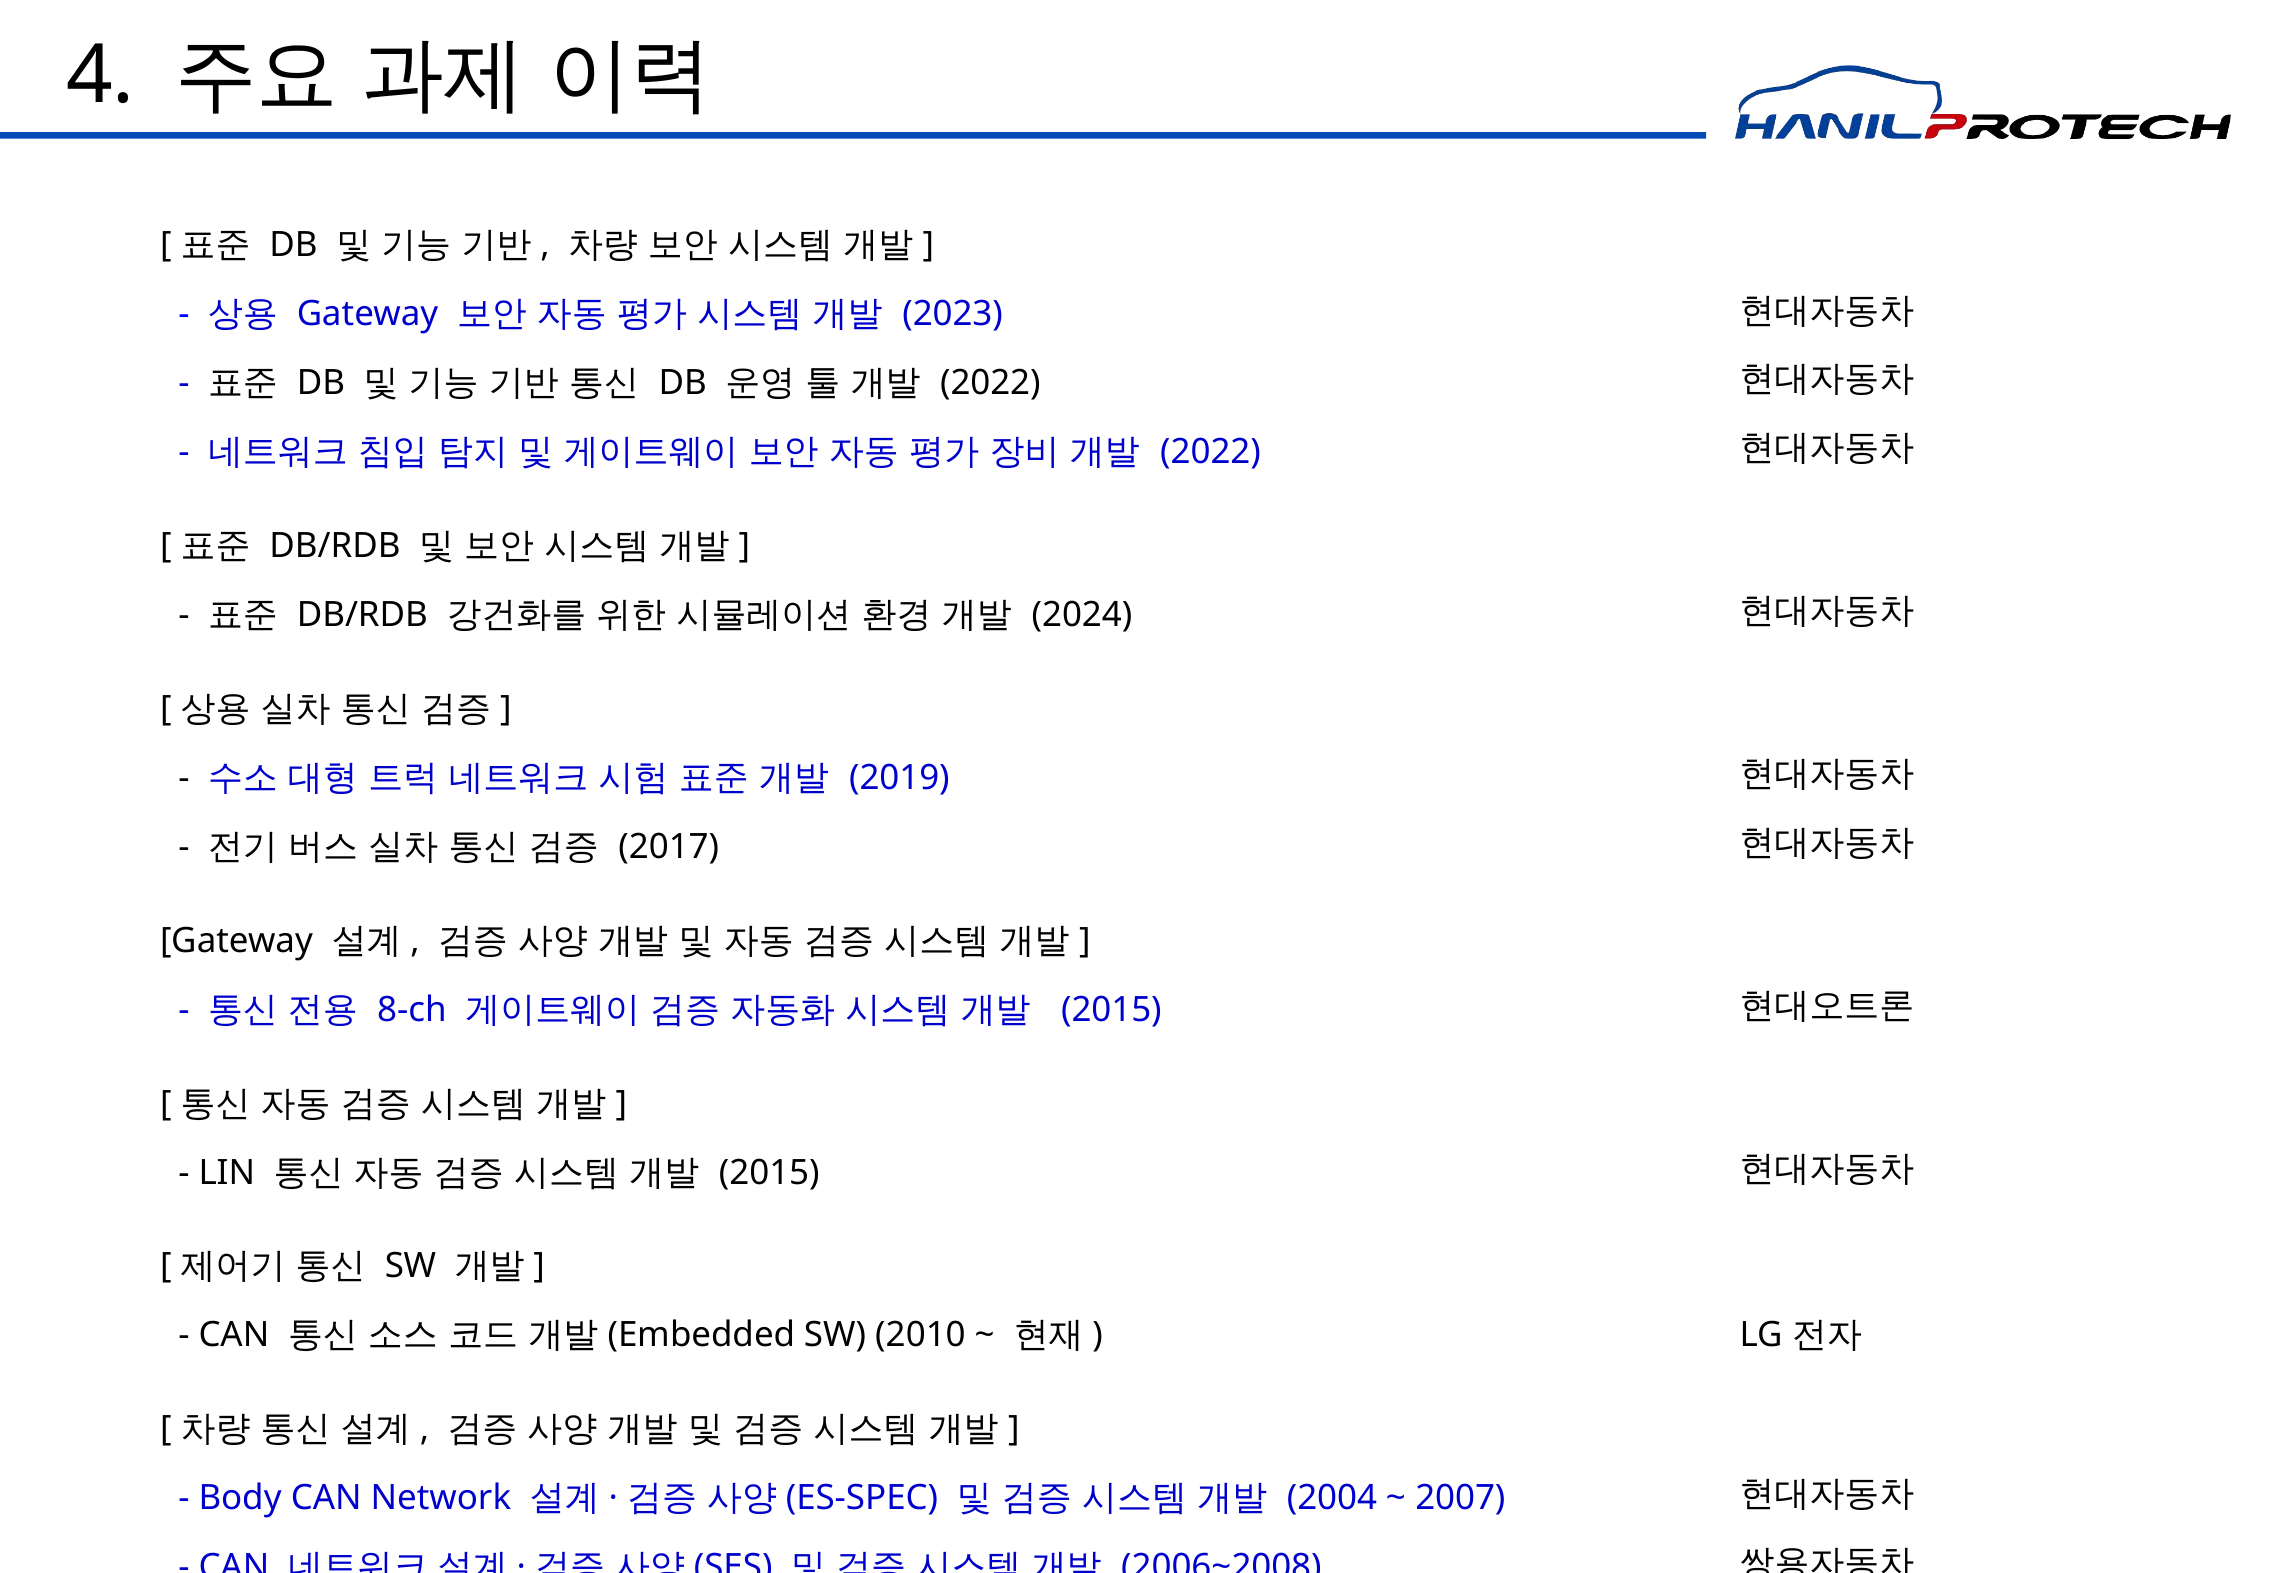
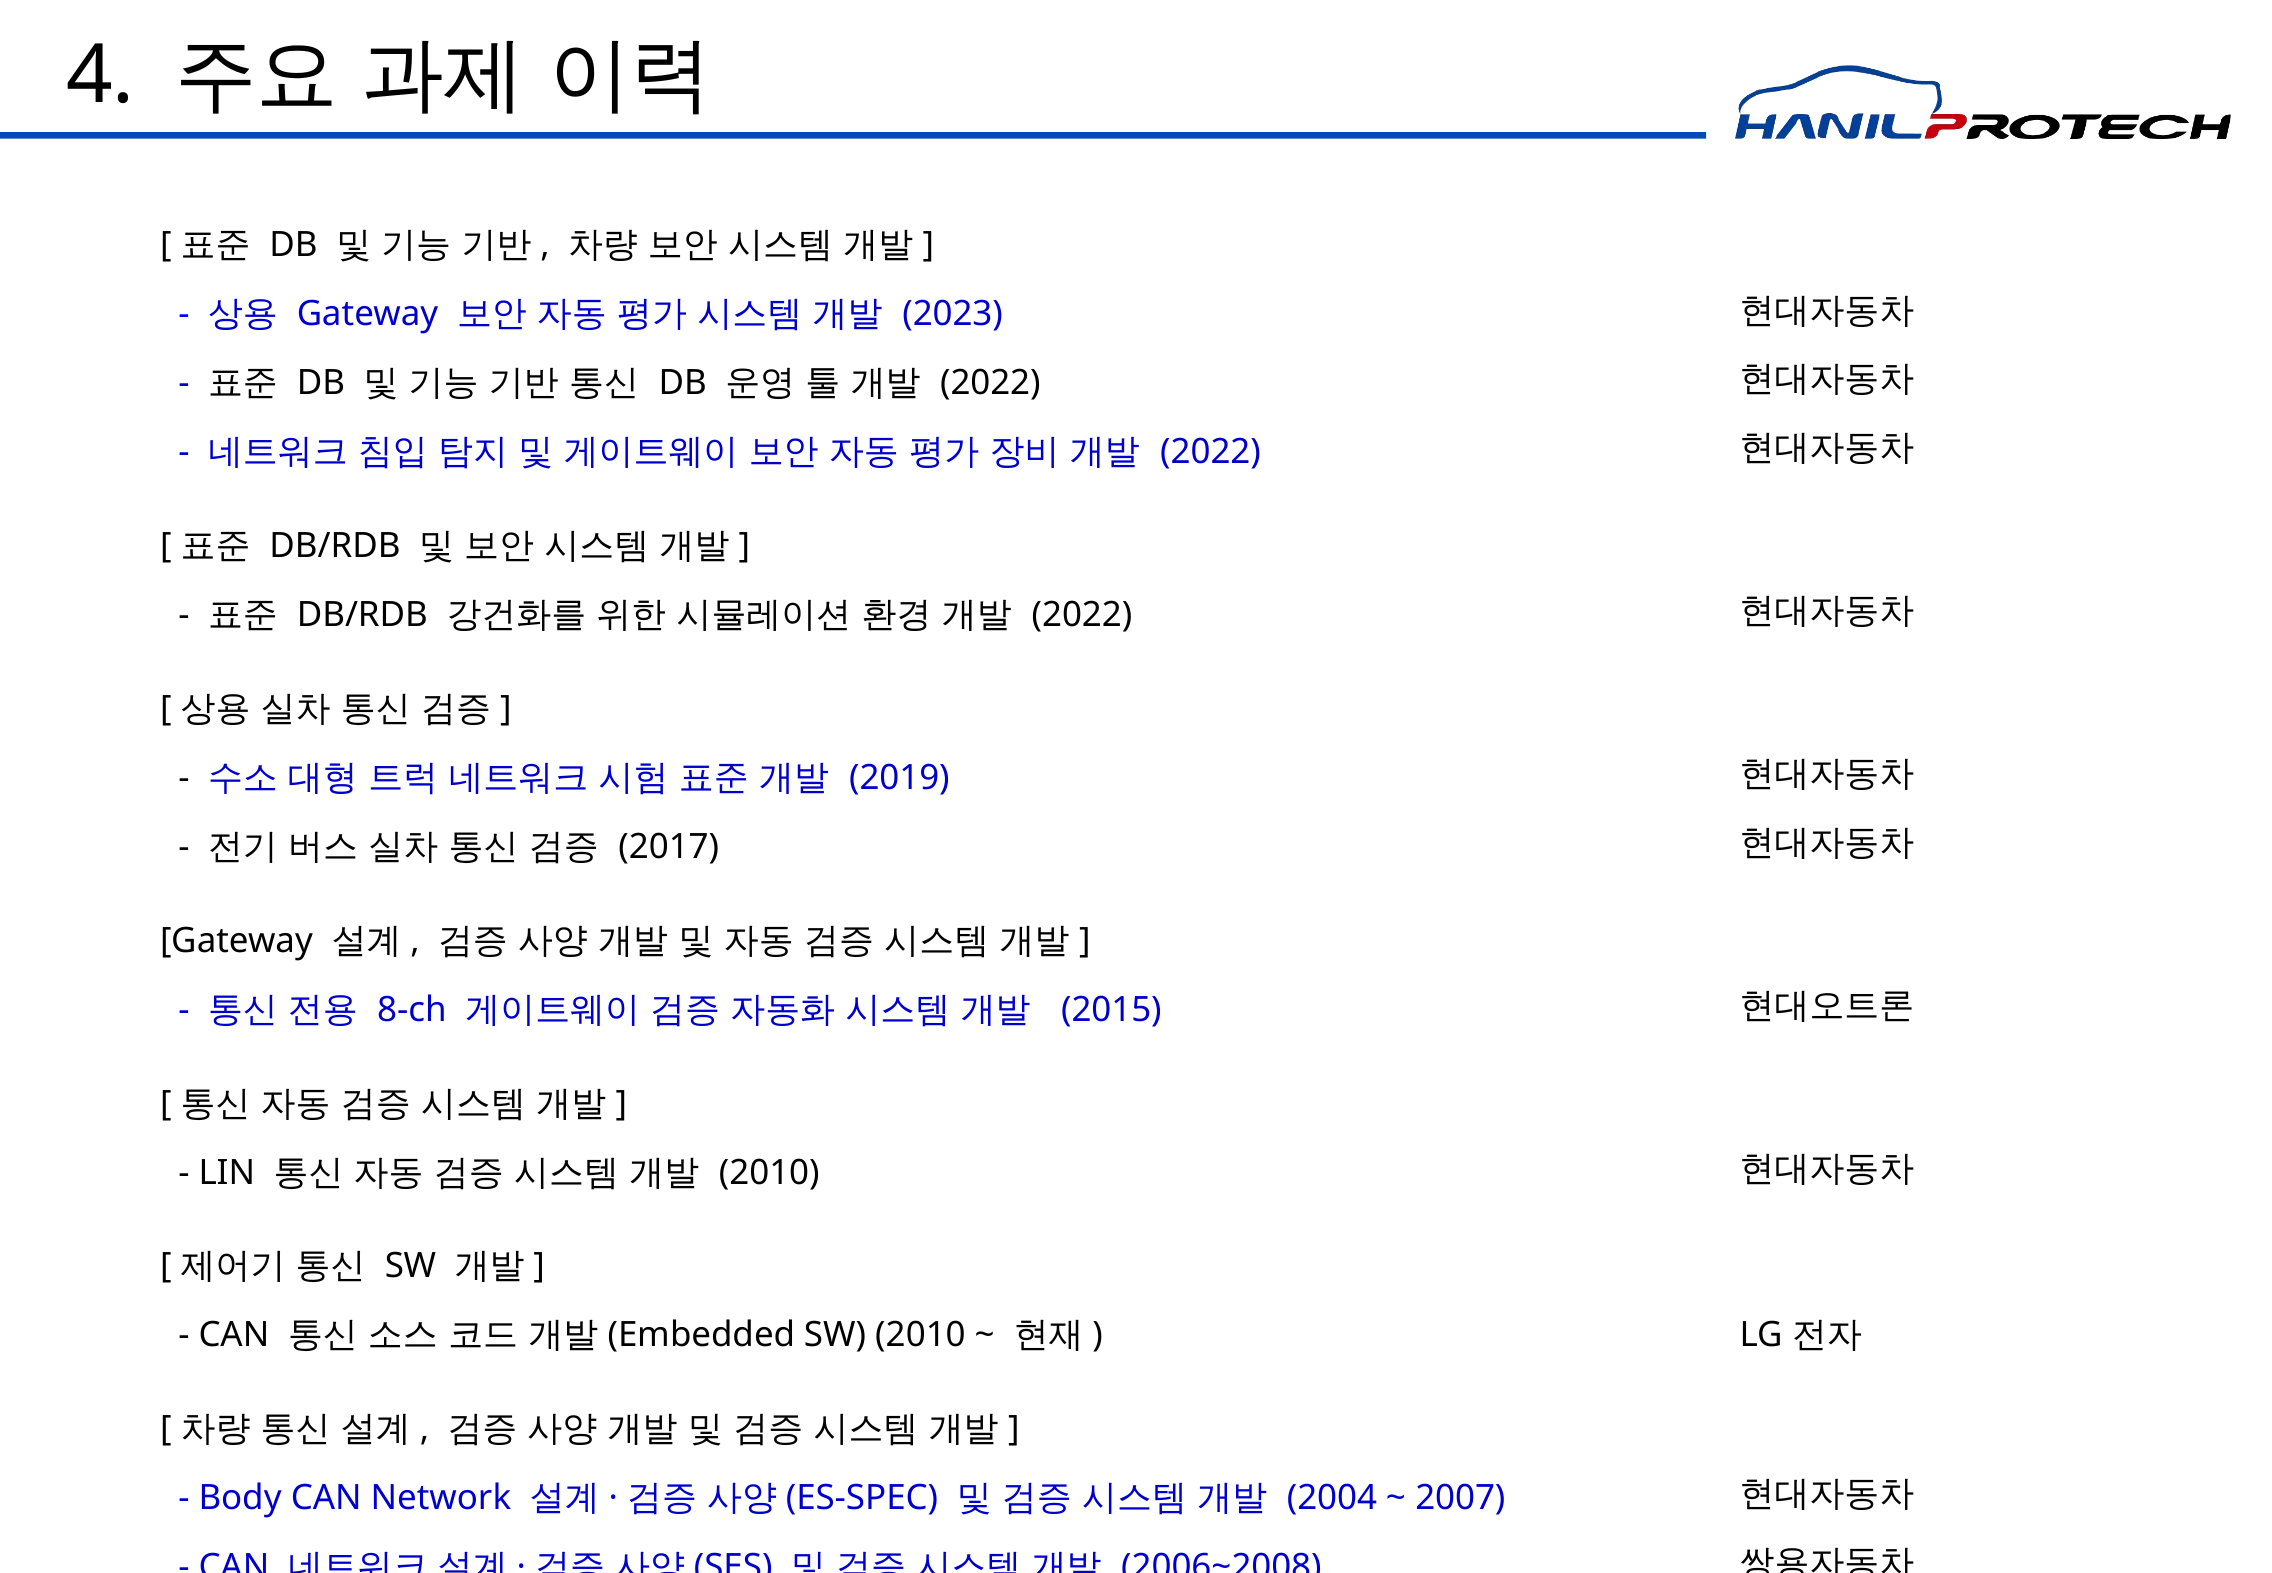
2024 at (1082, 615): 2024 -> 2022
2015 at (769, 1172): 2015 -> 2010
